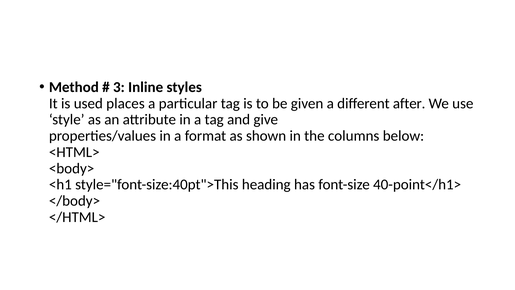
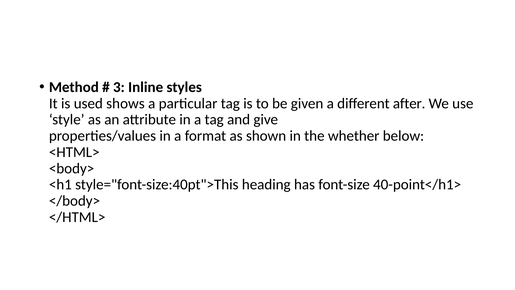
places: places -> shows
columns: columns -> whether
